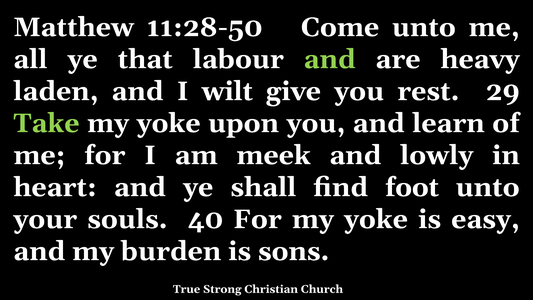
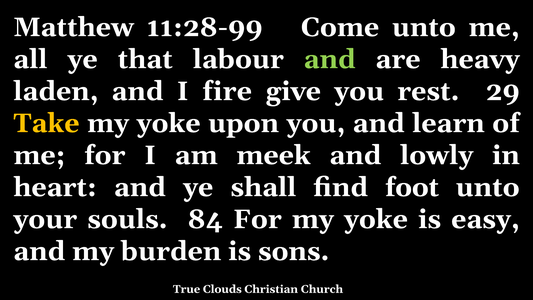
11:28-50: 11:28-50 -> 11:28-99
wilt: wilt -> fire
Take colour: light green -> yellow
40: 40 -> 84
Strong: Strong -> Clouds
